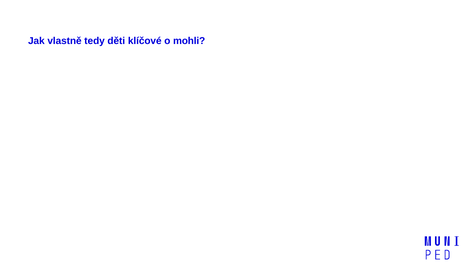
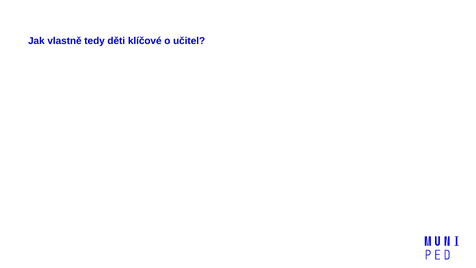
mohli: mohli -> učitel
